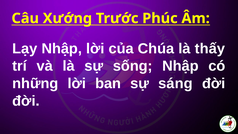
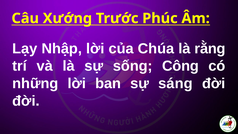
thấy: thấy -> rằng
sống Nhập: Nhập -> Công
